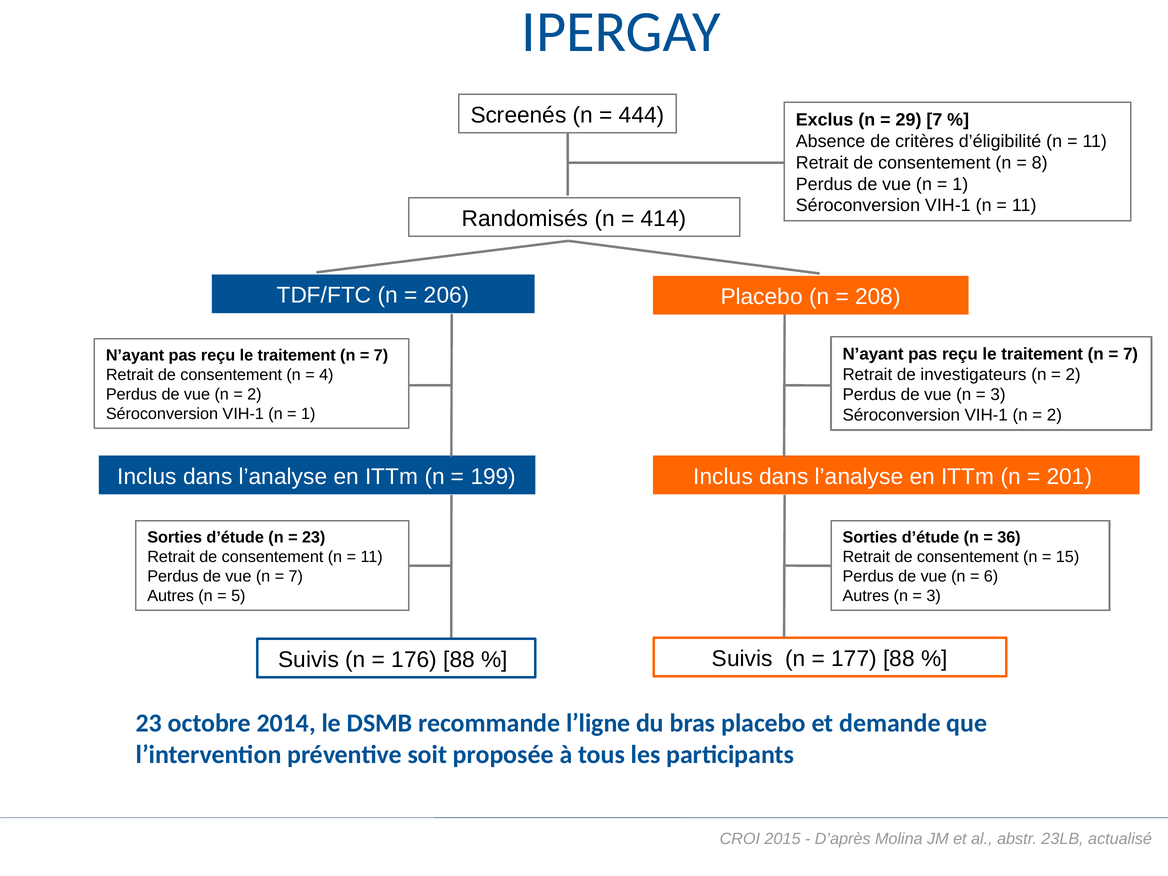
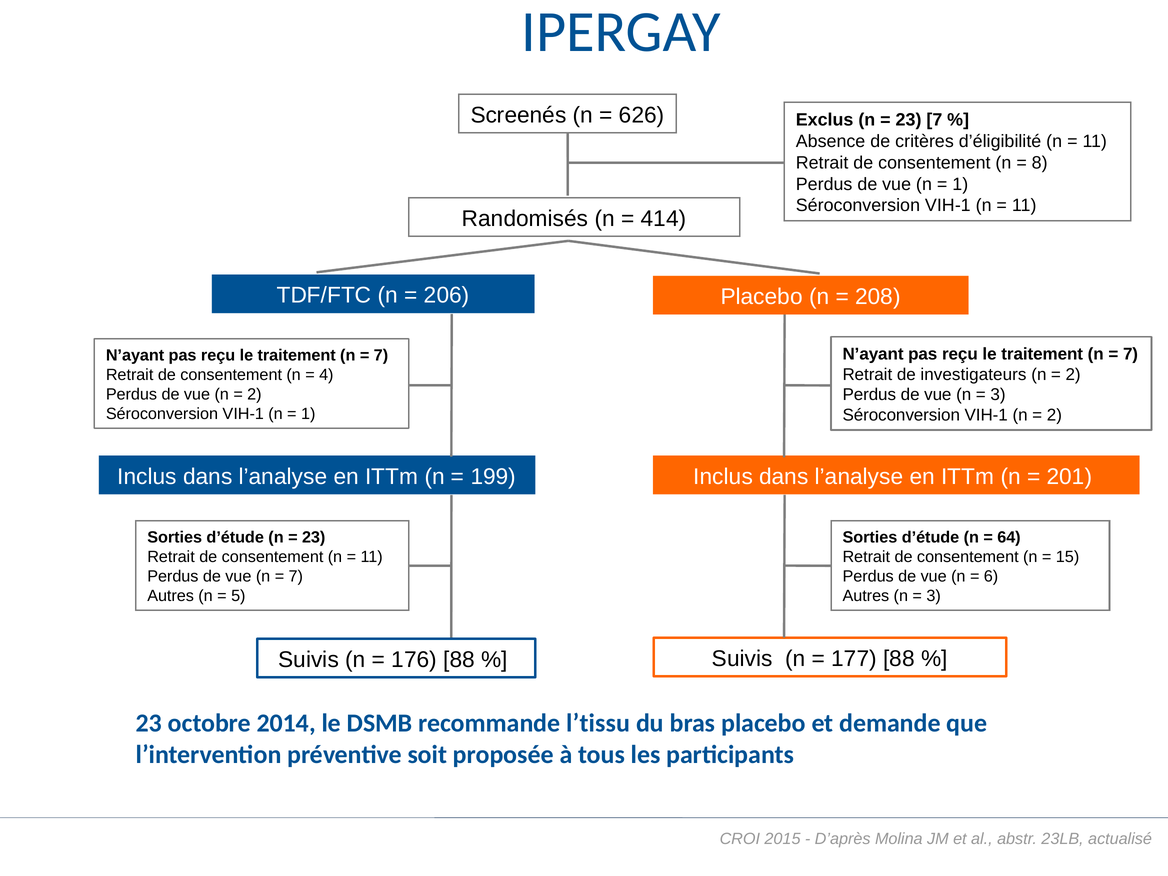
444: 444 -> 626
29 at (909, 120): 29 -> 23
36: 36 -> 64
l’ligne: l’ligne -> l’tissu
